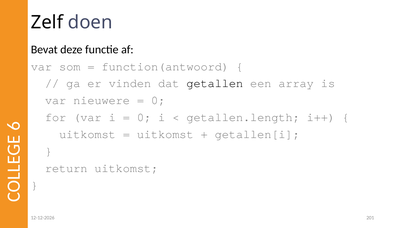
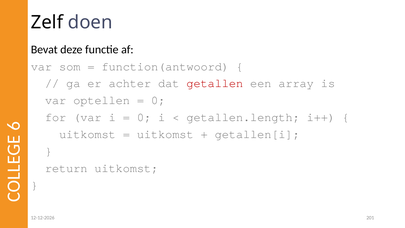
vinden: vinden -> achter
getallen colour: black -> red
nieuwere: nieuwere -> optellen
